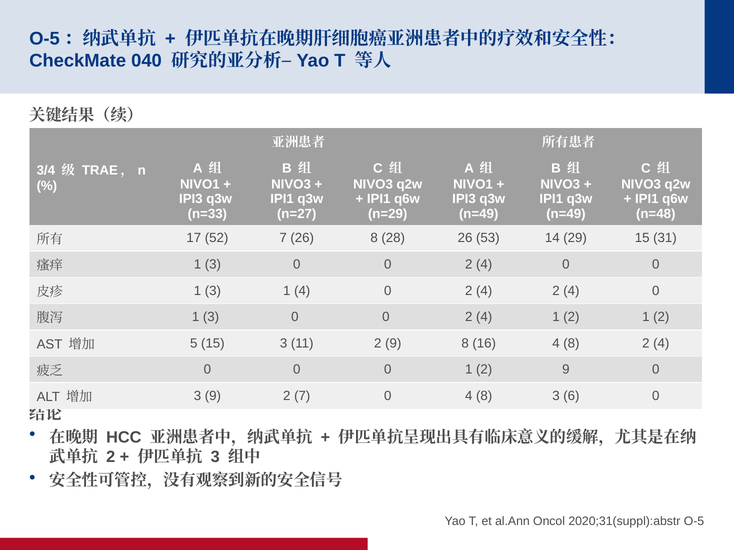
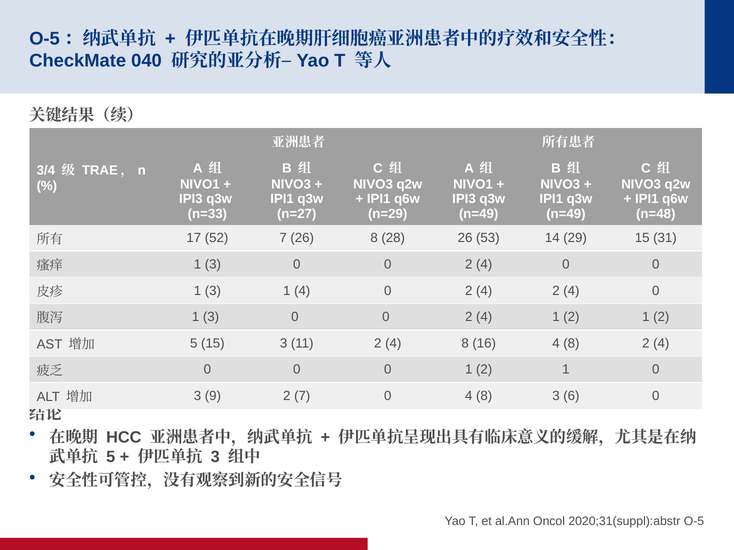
11 2 9: 9 -> 4
0 1 2 9: 9 -> 1
2 at (111, 457): 2 -> 5
